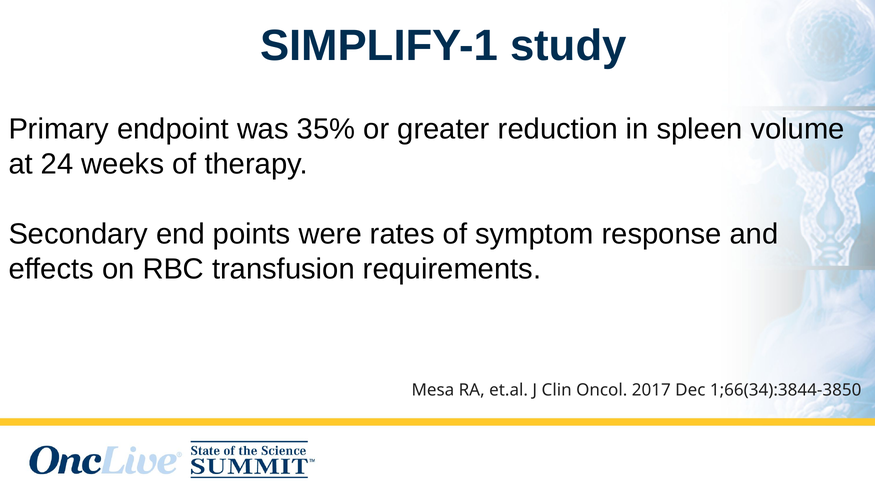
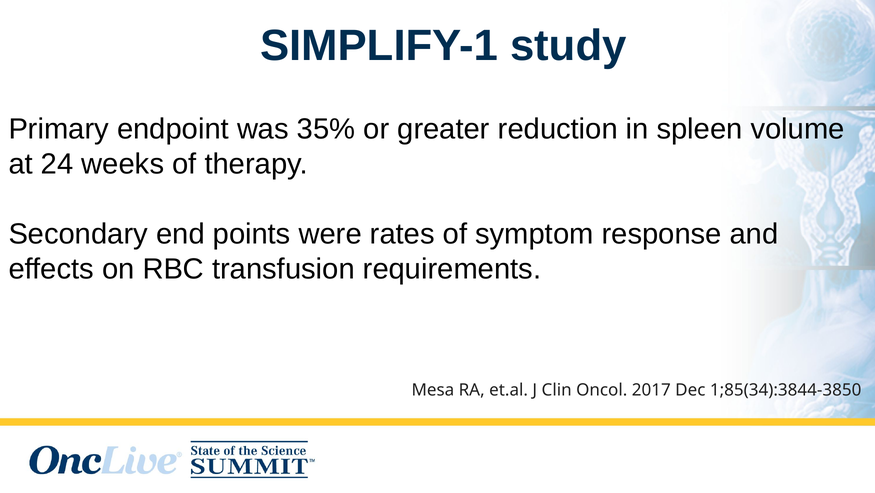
1;66(34):3844-3850: 1;66(34):3844-3850 -> 1;85(34):3844-3850
